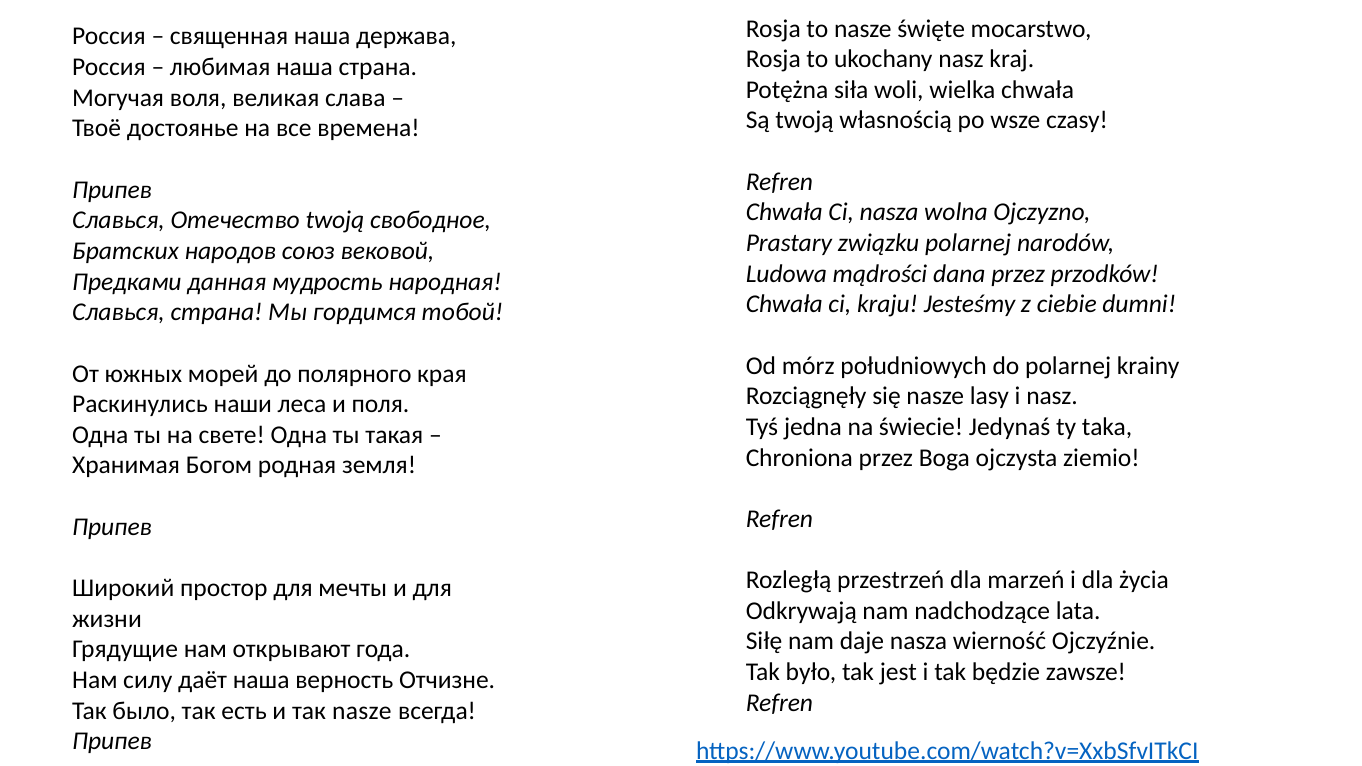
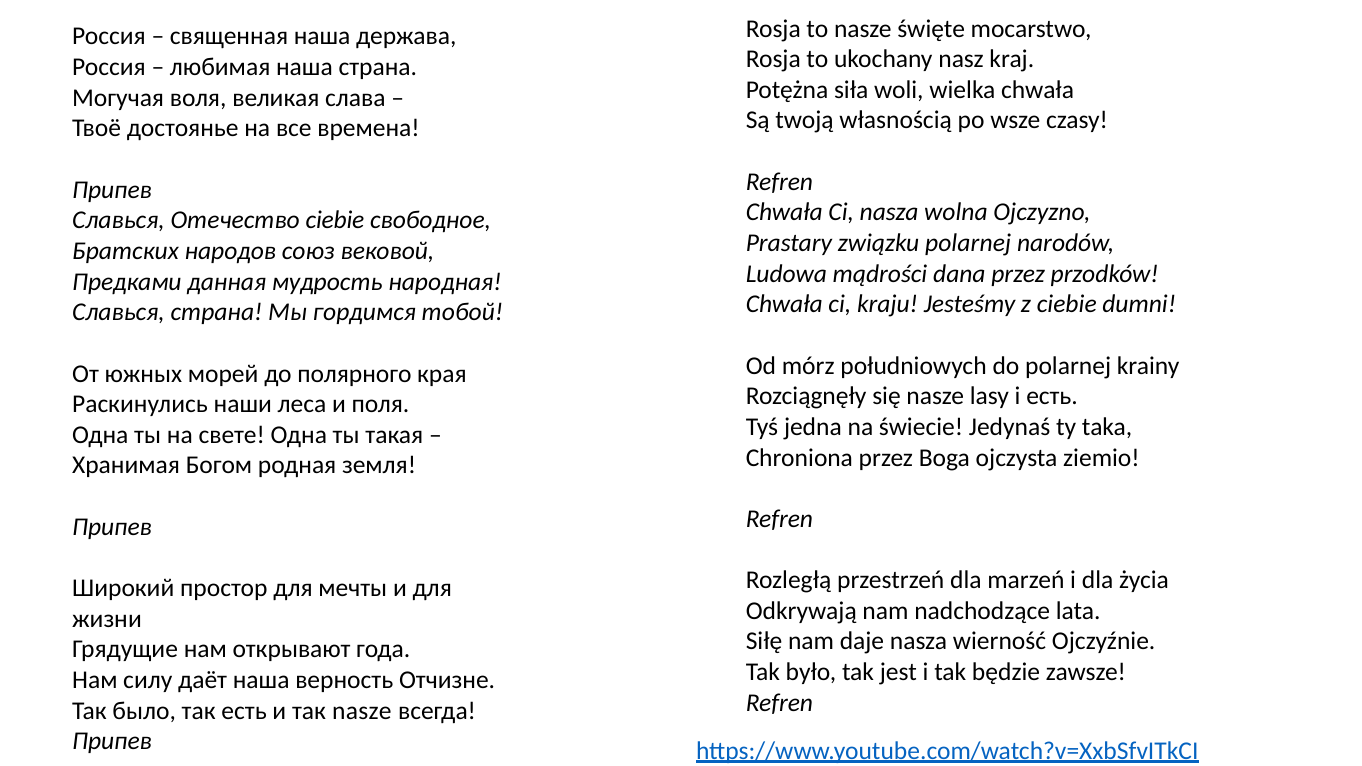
Отечество twoją: twoją -> ciebie
i nasz: nasz -> есть
